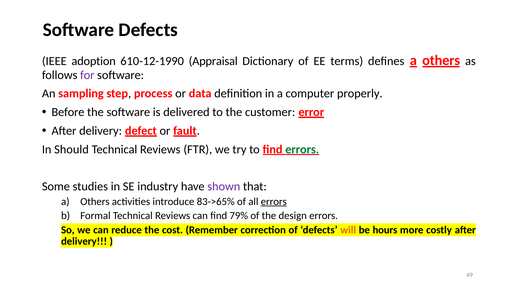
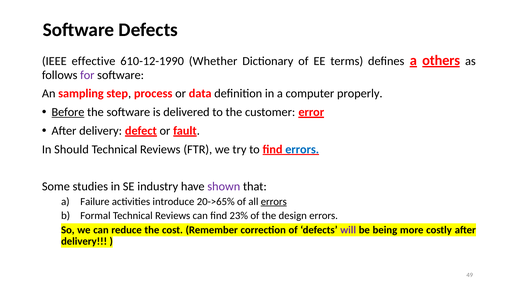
adoption: adoption -> effective
Appraisal: Appraisal -> Whether
Before underline: none -> present
errors at (302, 149) colour: green -> blue
Others at (95, 201): Others -> Failure
83->65%: 83->65% -> 20->65%
79%: 79% -> 23%
will colour: orange -> purple
hours: hours -> being
